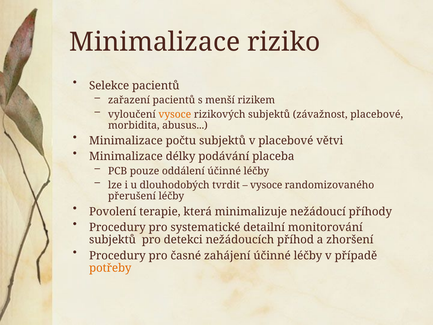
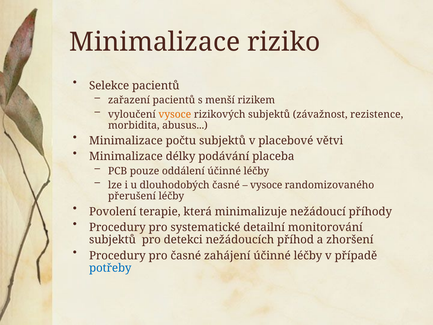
závažnost placebové: placebové -> rezistence
dlouhodobých tvrdit: tvrdit -> časné
potřeby colour: orange -> blue
